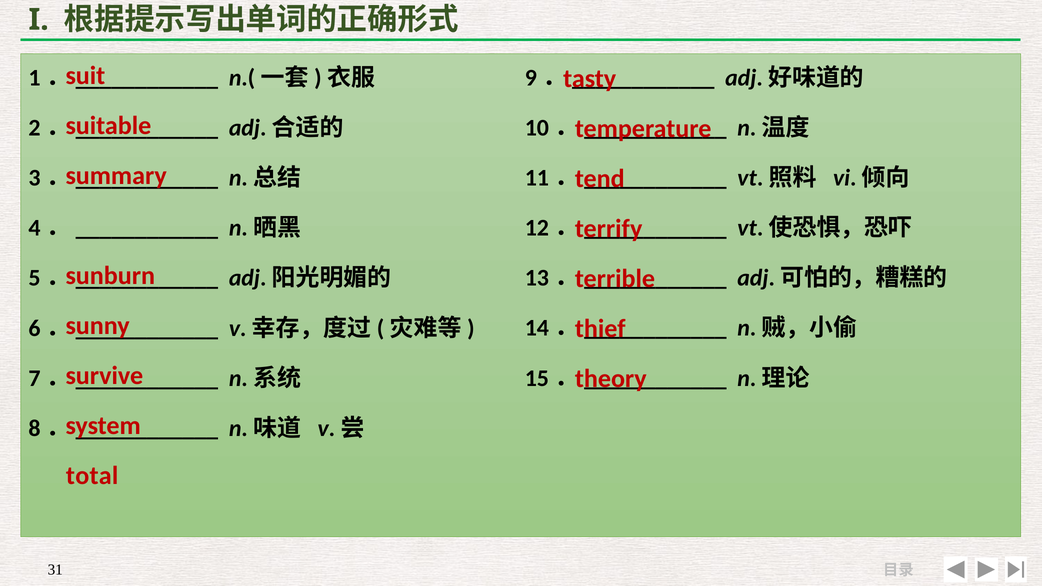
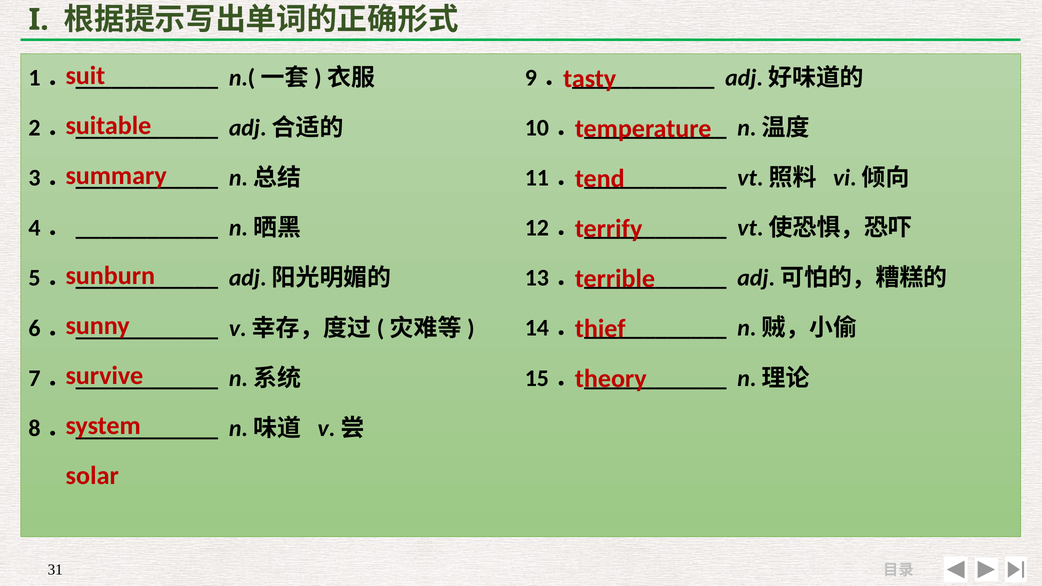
total: total -> solar
